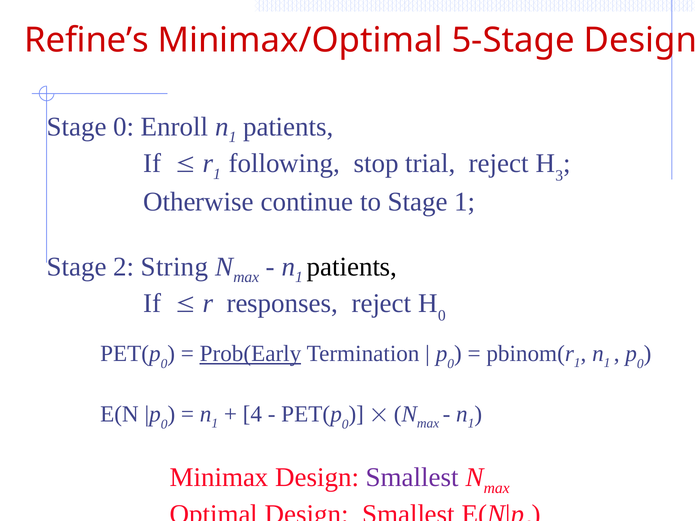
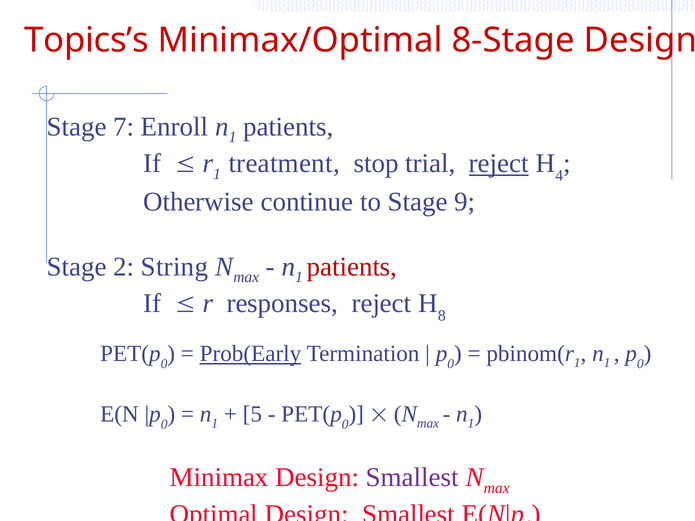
Refine’s: Refine’s -> Topics’s
5-Stage: 5-Stage -> 8-Stage
Stage 0: 0 -> 7
following: following -> treatment
reject at (499, 164) underline: none -> present
3: 3 -> 4
Stage 1: 1 -> 9
patients at (352, 267) colour: black -> red
0 at (442, 316): 0 -> 8
4: 4 -> 5
